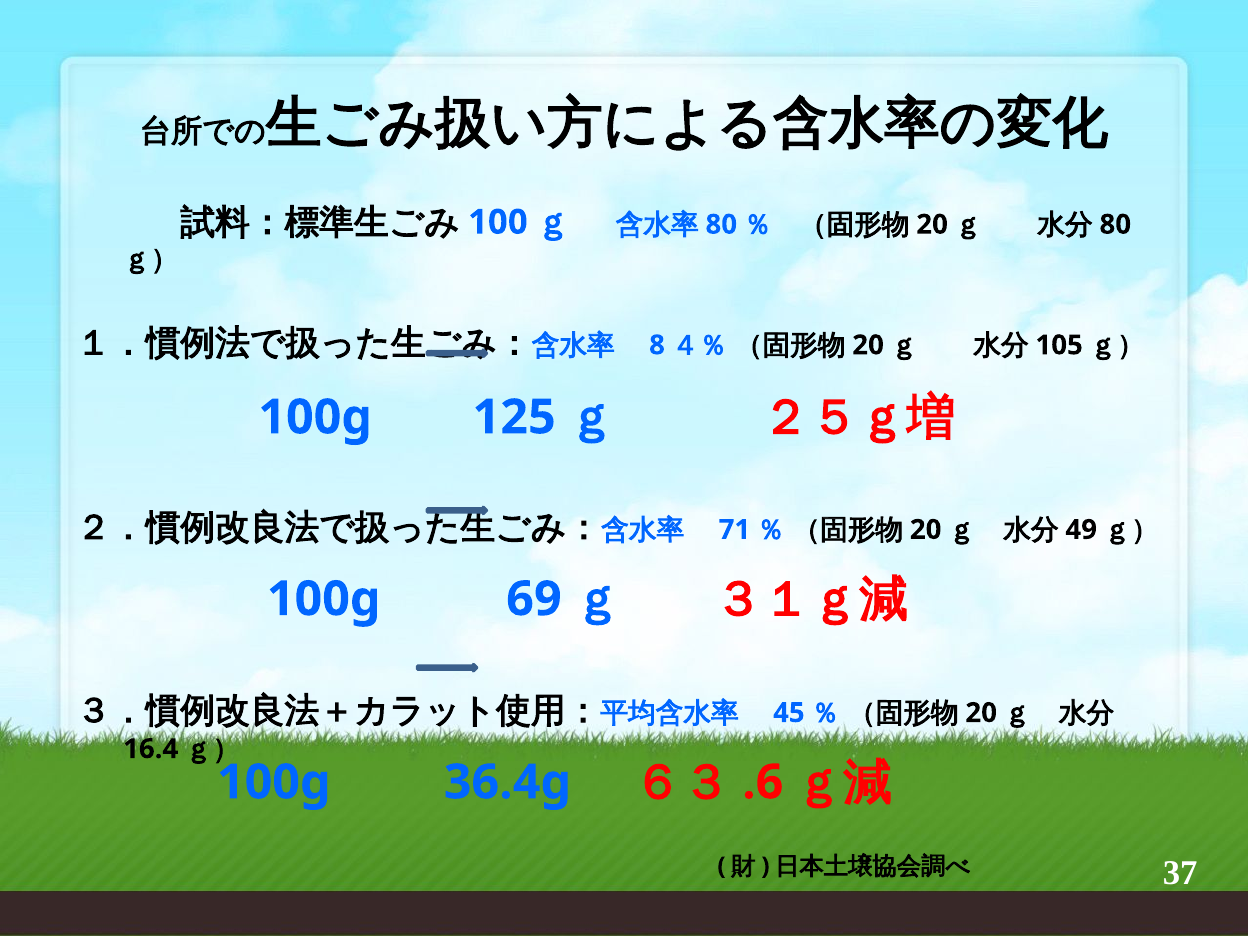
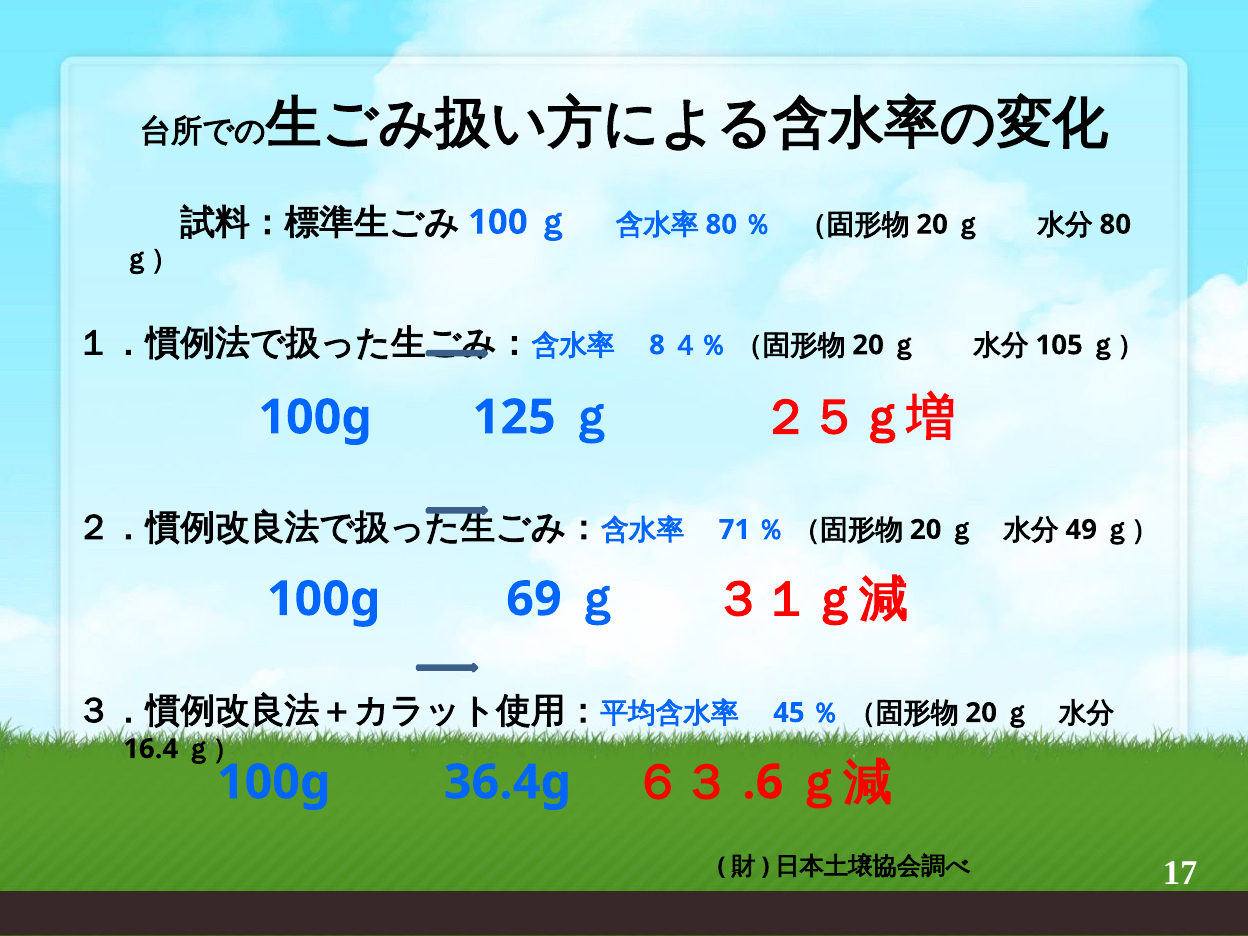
37: 37 -> 17
